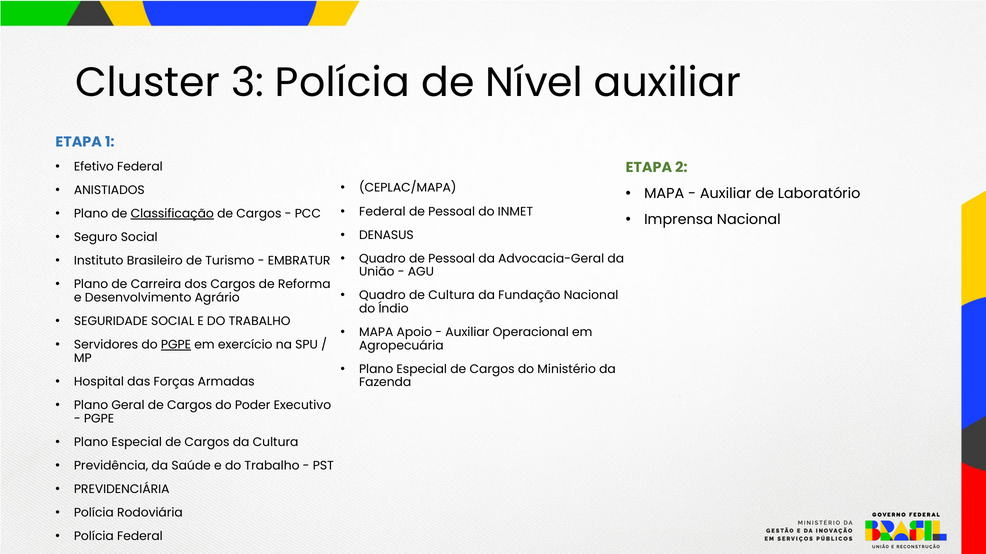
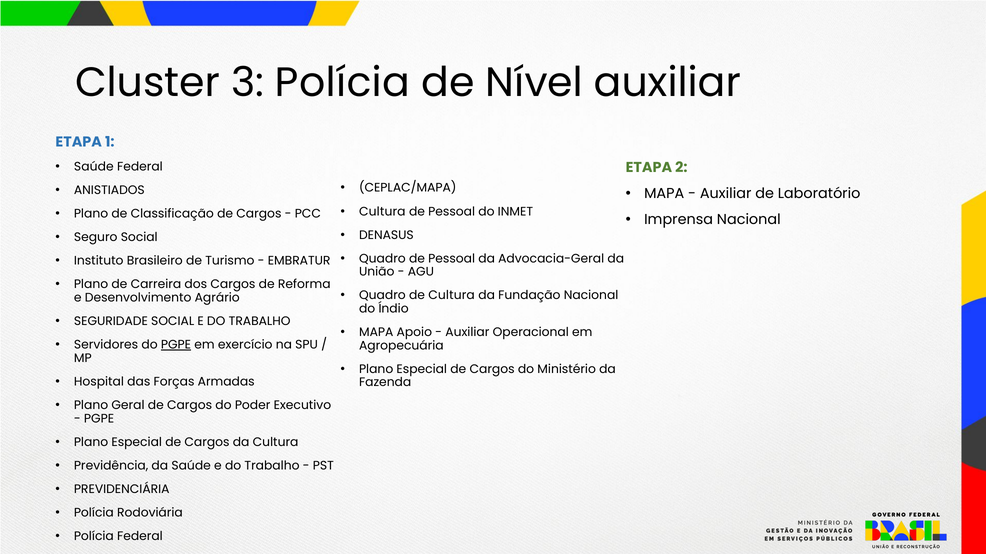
Efetivo at (94, 167): Efetivo -> Saúde
Federal at (382, 212): Federal -> Cultura
Classificação underline: present -> none
